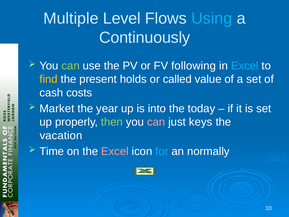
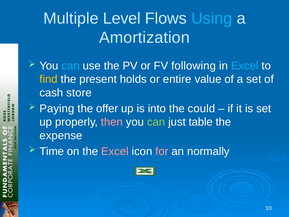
Continuously: Continuously -> Amortization
can at (71, 66) colour: light green -> light blue
called: called -> entire
costs: costs -> store
Market: Market -> Paying
year: year -> offer
today: today -> could
then colour: light green -> pink
can at (156, 122) colour: pink -> light green
keys: keys -> table
vacation: vacation -> expense
for colour: light blue -> pink
